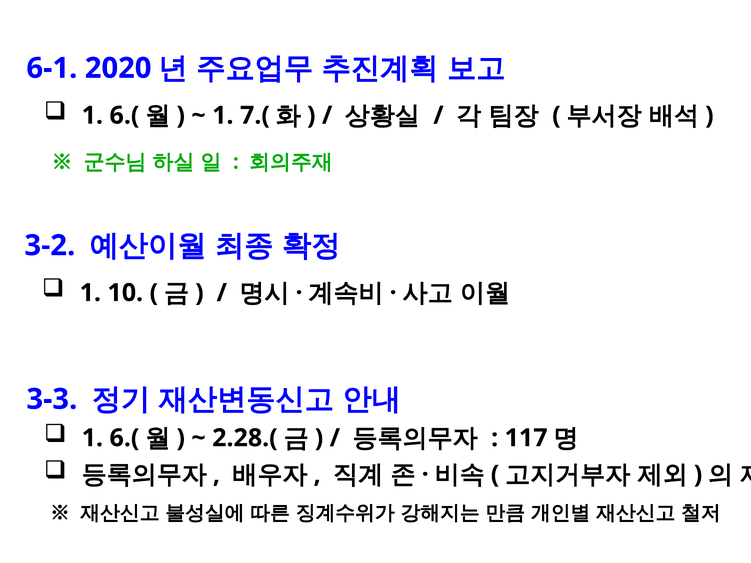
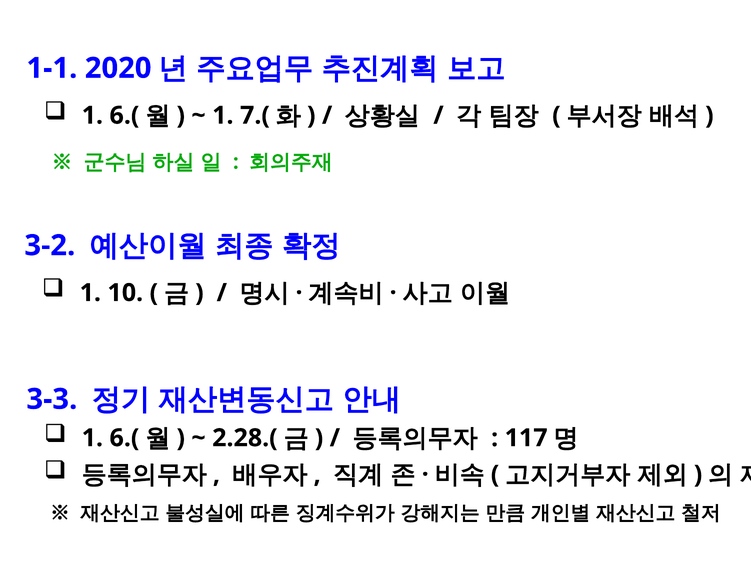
6-1: 6-1 -> 1-1
